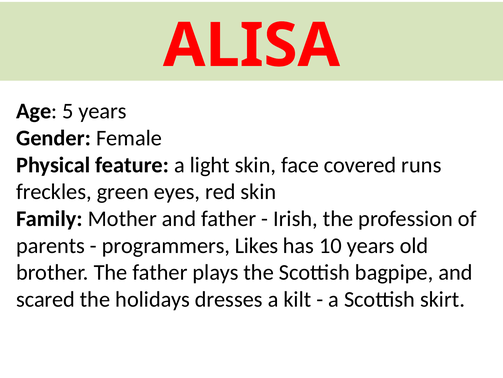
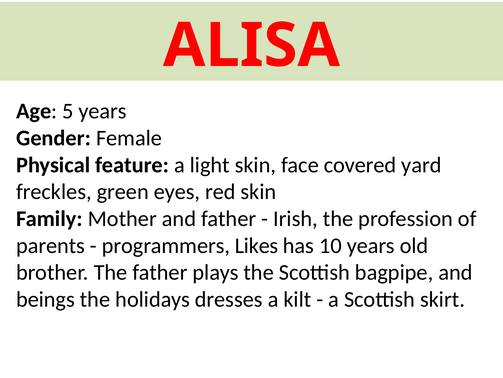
runs: runs -> yard
scared: scared -> beings
